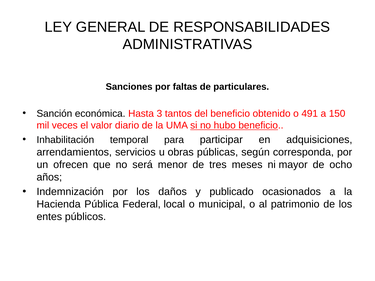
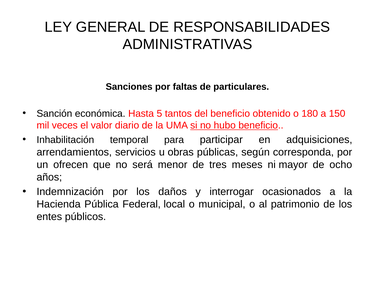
3: 3 -> 5
491: 491 -> 180
publicado: publicado -> interrogar
